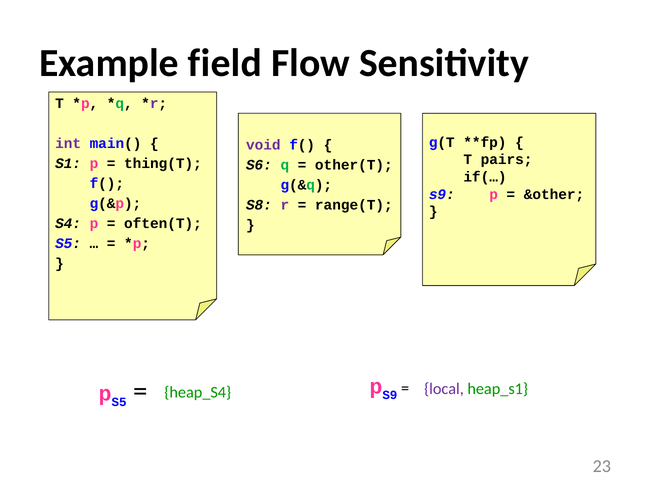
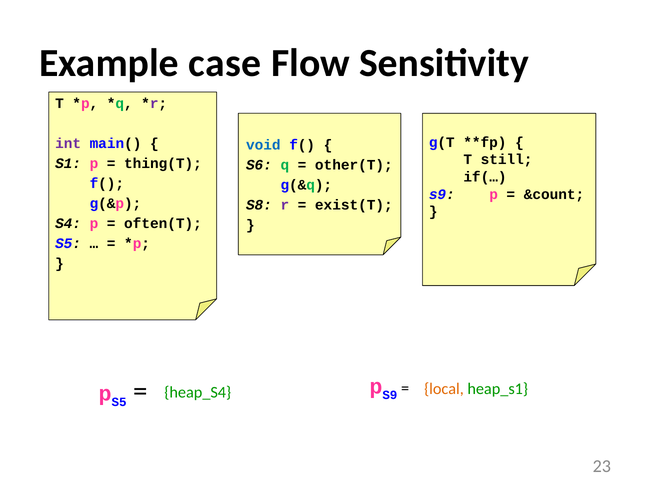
field: field -> case
void colour: purple -> blue
pairs: pairs -> still
&other: &other -> &count
range(T: range(T -> exist(T
local colour: purple -> orange
